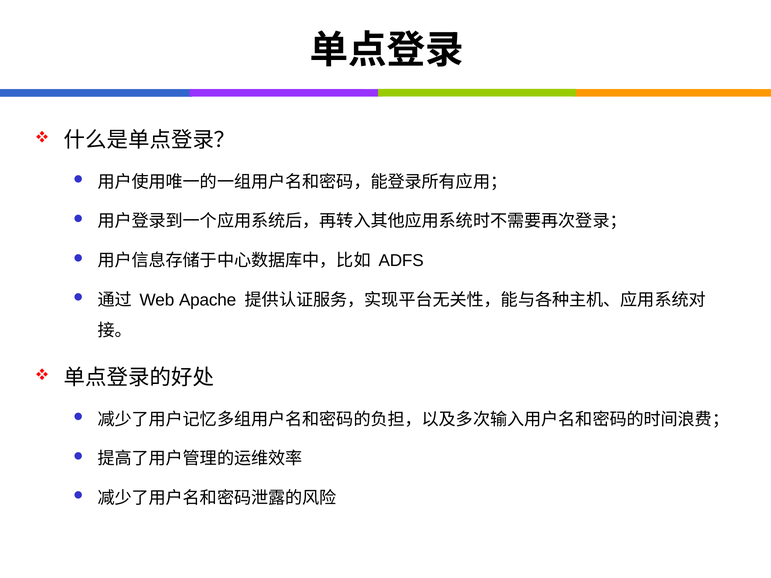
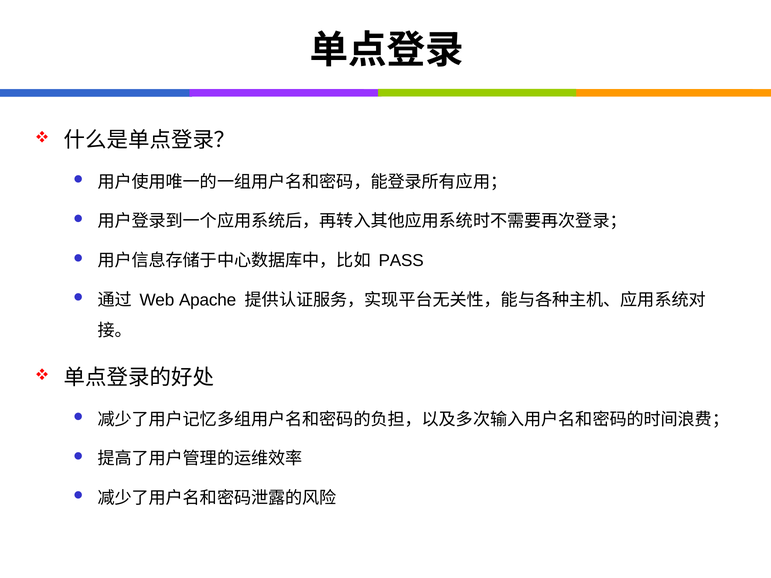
ADFS: ADFS -> PASS
